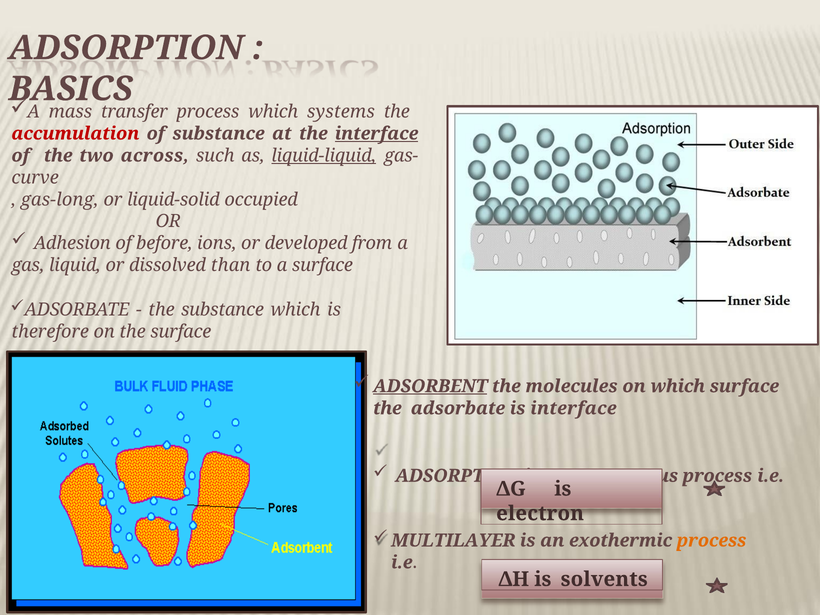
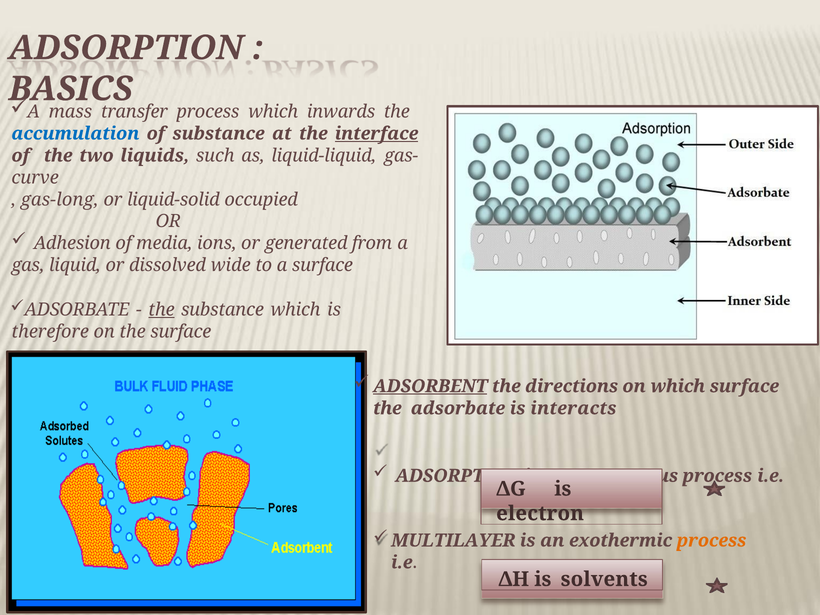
systems: systems -> inwards
accumulation colour: red -> blue
across: across -> liquids
liquid-liquid underline: present -> none
before: before -> media
developed: developed -> generated
than: than -> wide
the at (161, 310) underline: none -> present
molecules: molecules -> directions
is interface: interface -> interacts
